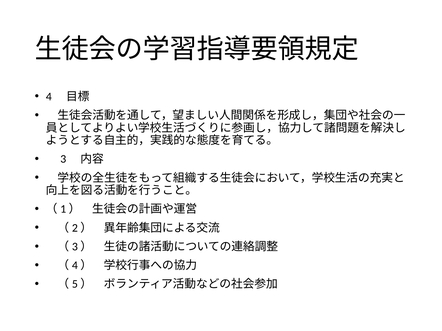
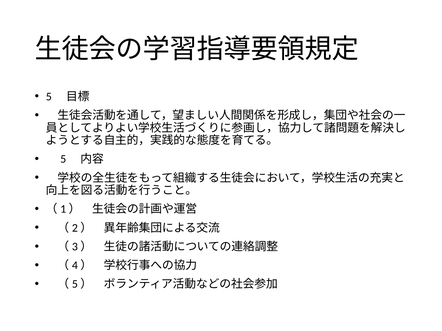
4 at (49, 97): 4 -> 5
3 at (63, 159): 3 -> 5
